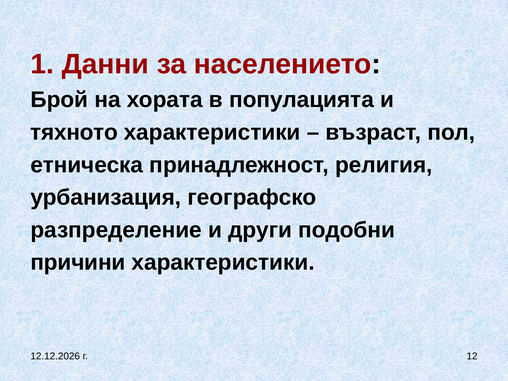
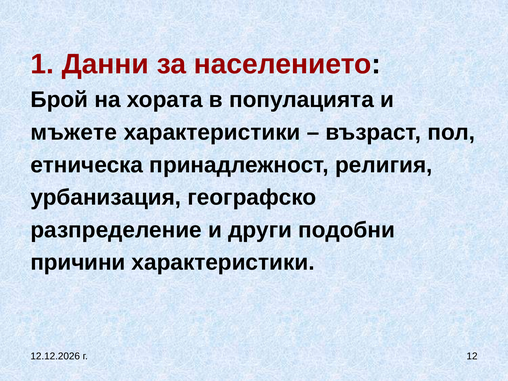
тяхното: тяхното -> мъжете
